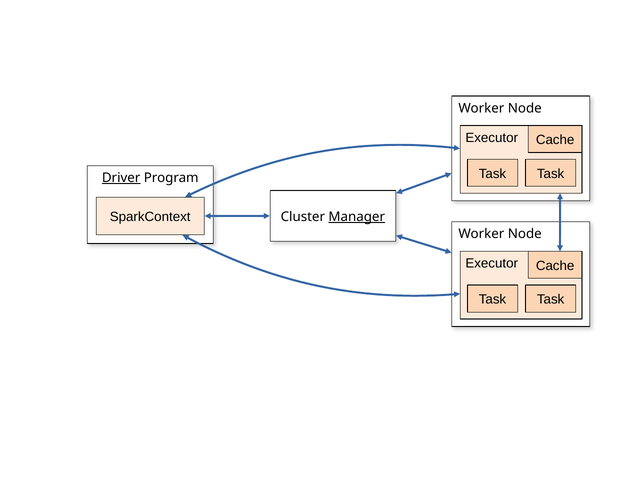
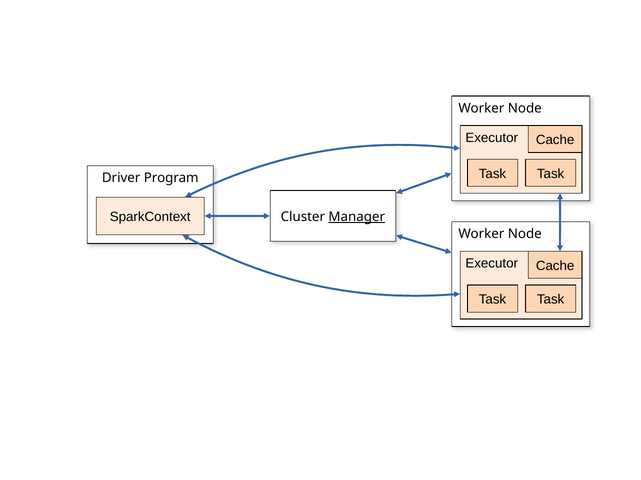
Driver underline: present -> none
